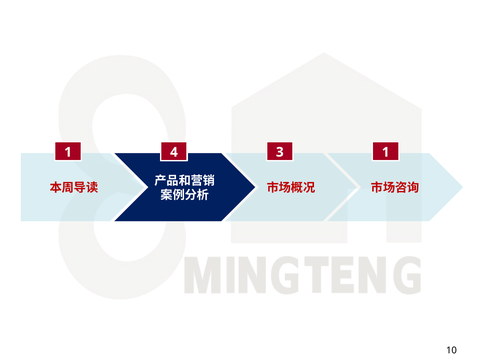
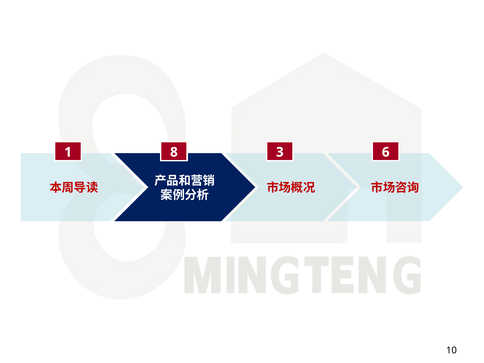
4: 4 -> 8
3 1: 1 -> 6
